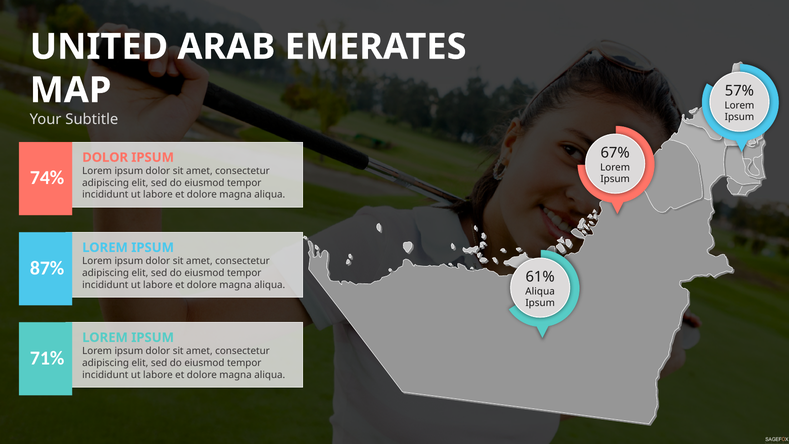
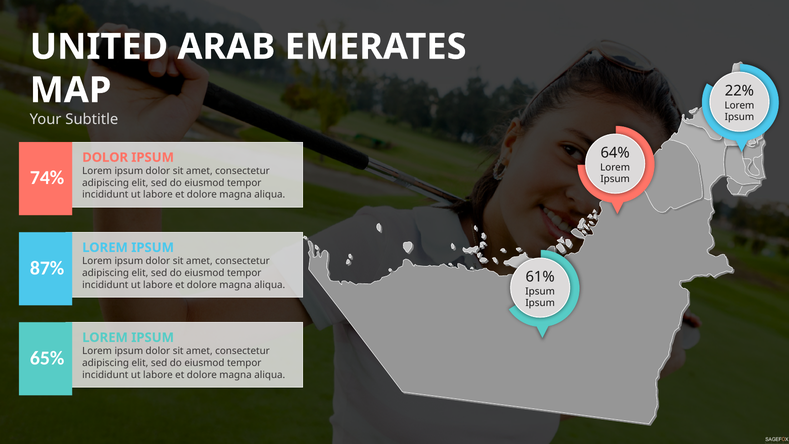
57%: 57% -> 22%
67%: 67% -> 64%
Aliqua at (540, 291): Aliqua -> Ipsum
71%: 71% -> 65%
